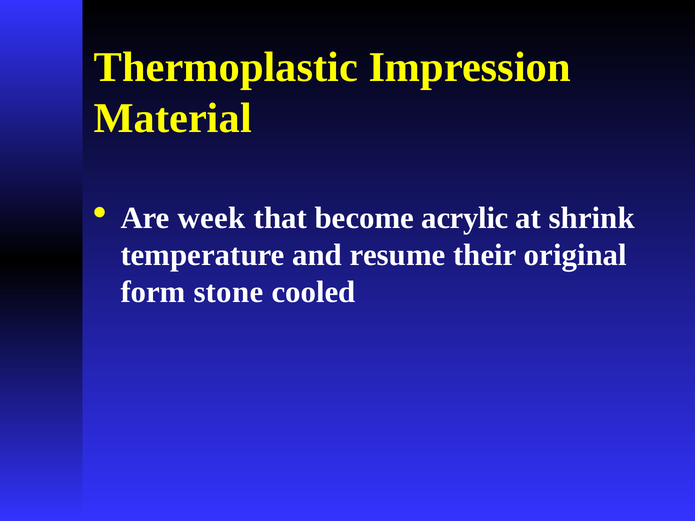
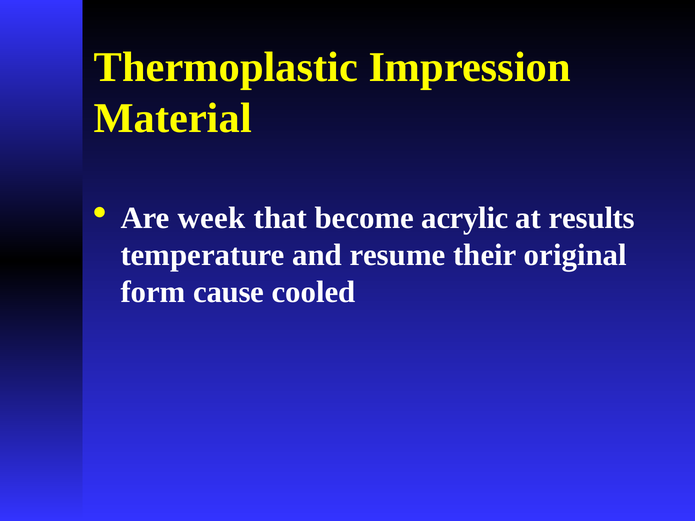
shrink: shrink -> results
stone: stone -> cause
